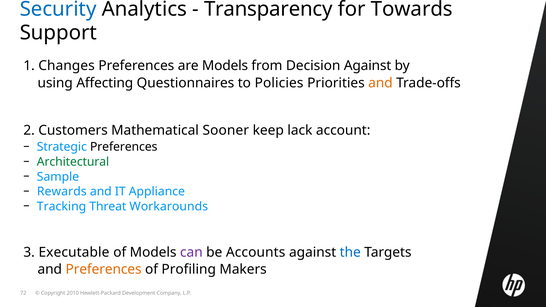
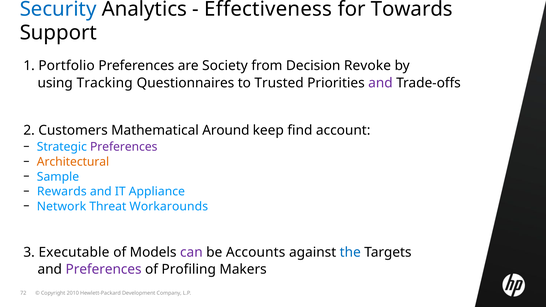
Transparency: Transparency -> Effectiveness
Changes: Changes -> Portfolio
are Models: Models -> Society
Decision Against: Against -> Revoke
Affecting: Affecting -> Tracking
Policies: Policies -> Trusted
and at (380, 83) colour: orange -> purple
Sooner: Sooner -> Around
lack: lack -> find
Preferences at (124, 147) colour: black -> purple
Architectural colour: green -> orange
Tracking: Tracking -> Network
Preferences at (104, 269) colour: orange -> purple
